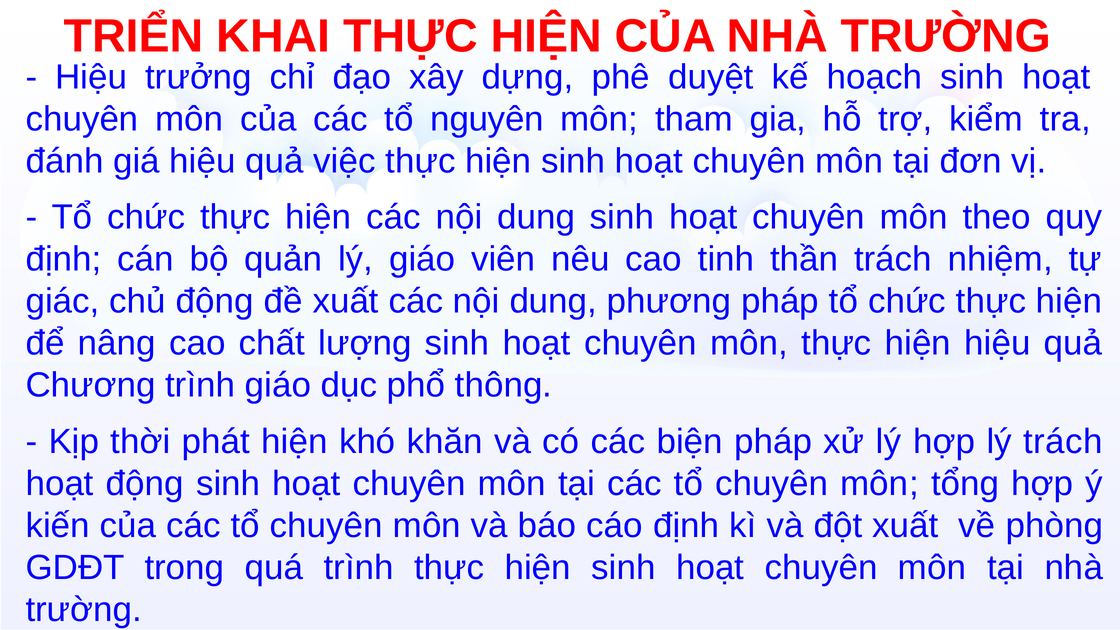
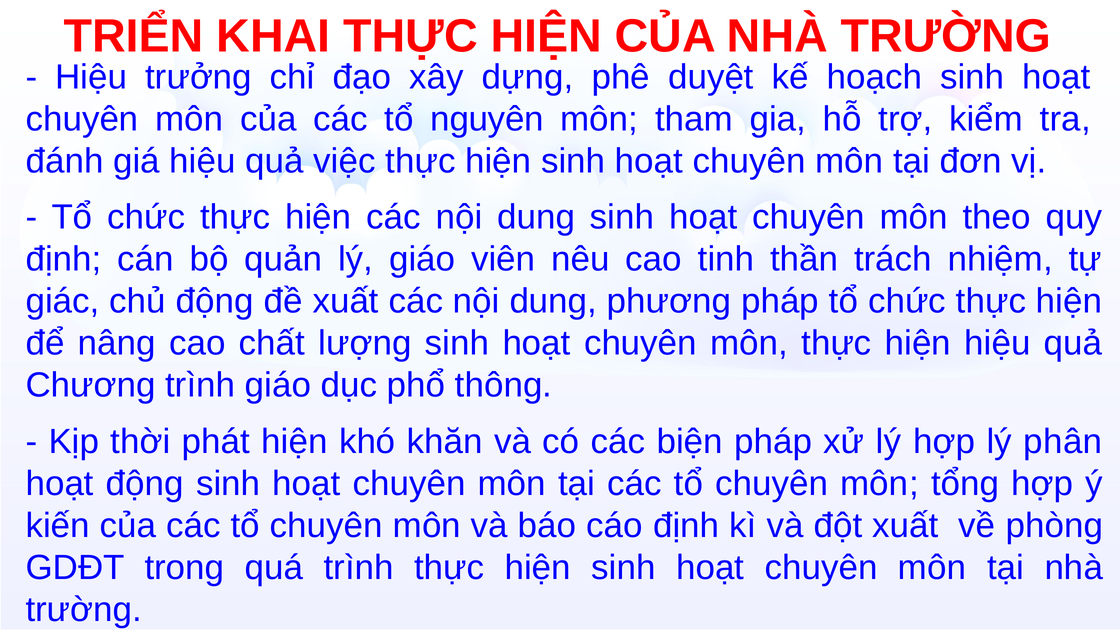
lý trách: trách -> phân
